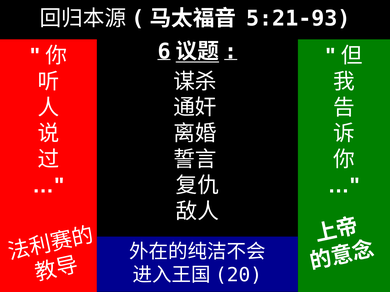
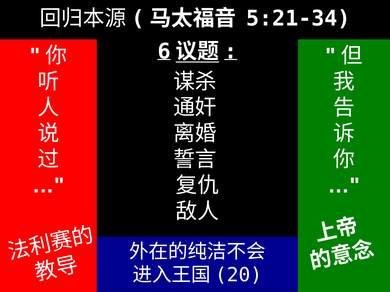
5:21-93: 5:21-93 -> 5:21-34
